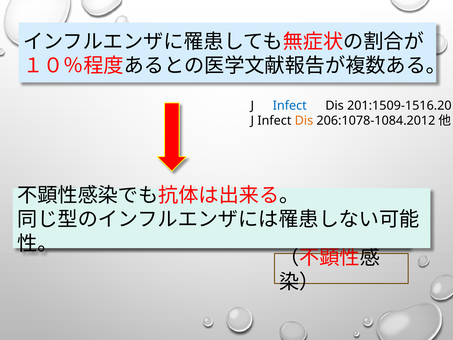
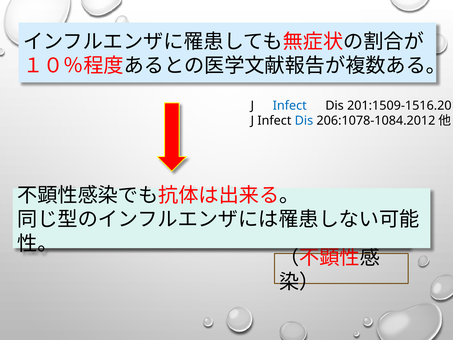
Dis at (304, 121) colour: orange -> blue
